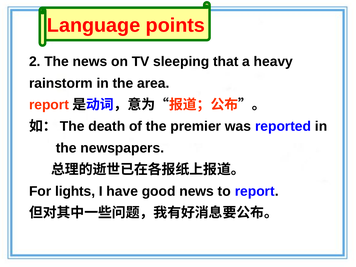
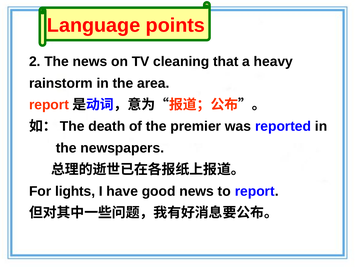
sleeping: sleeping -> cleaning
